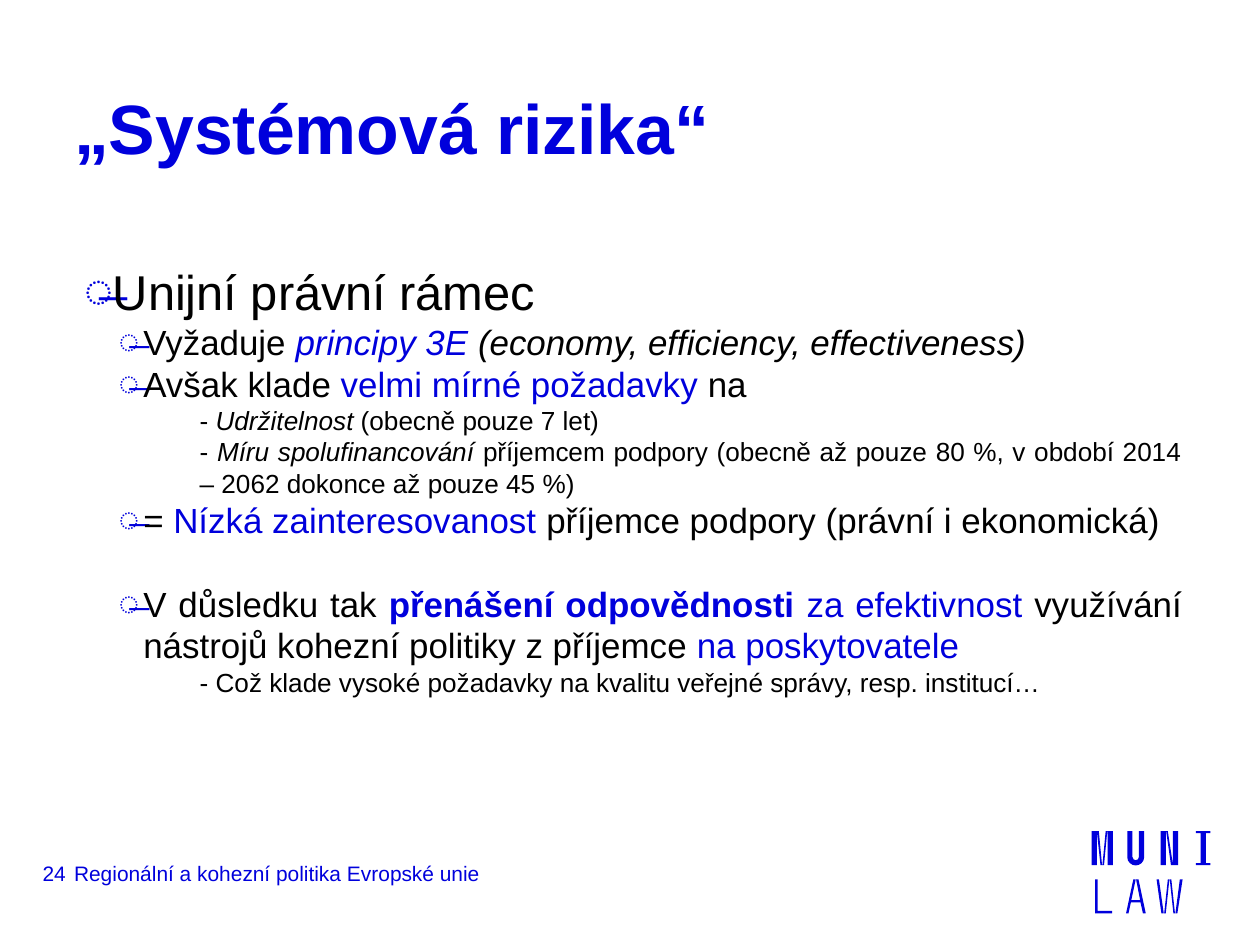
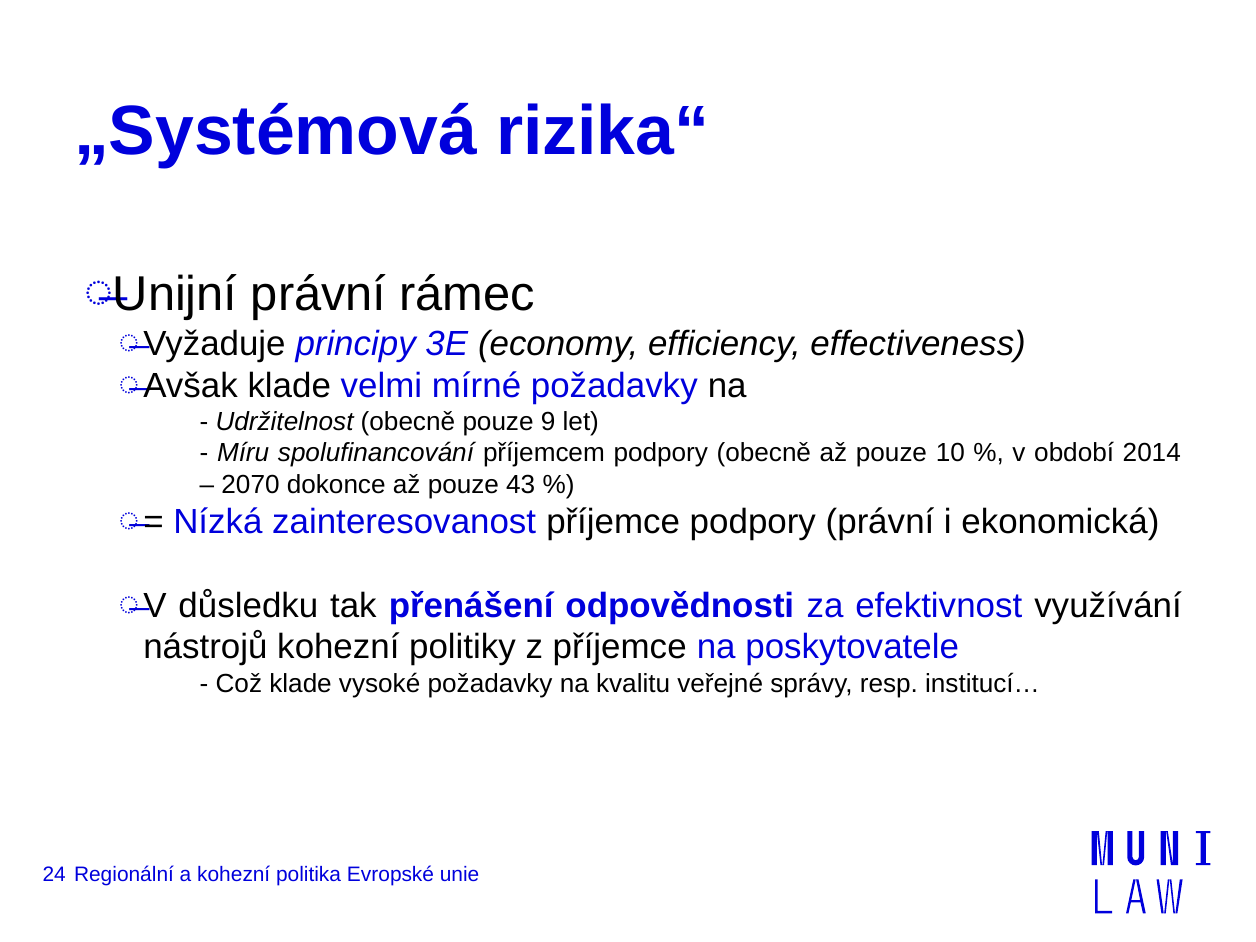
7: 7 -> 9
80: 80 -> 10
2062: 2062 -> 2070
45: 45 -> 43
